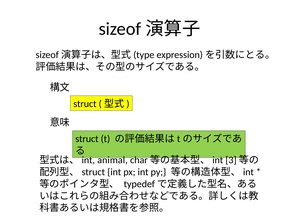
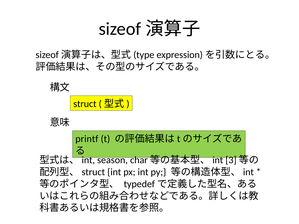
struct at (87, 139): struct -> printf
animal: animal -> season
